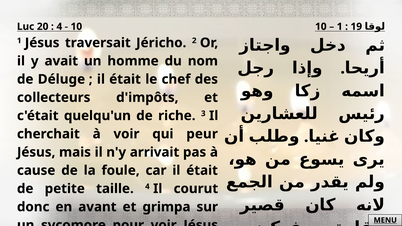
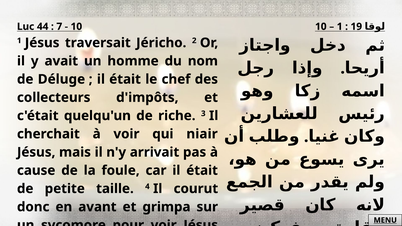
20: 20 -> 44
4 at (59, 27): 4 -> 7
peur: peur -> niair
